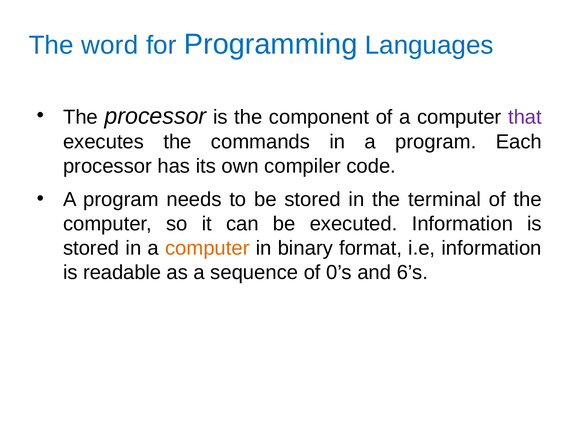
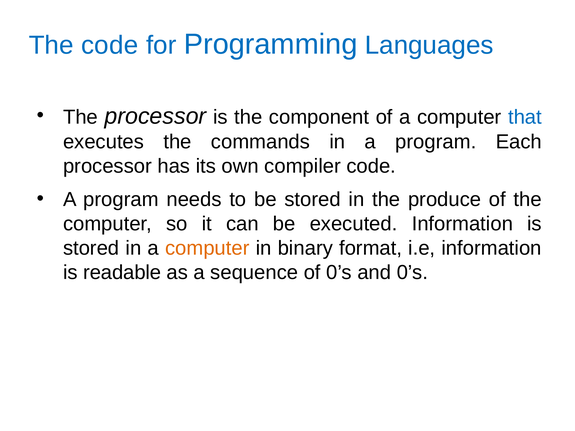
The word: word -> code
that colour: purple -> blue
terminal: terminal -> produce
and 6’s: 6’s -> 0’s
